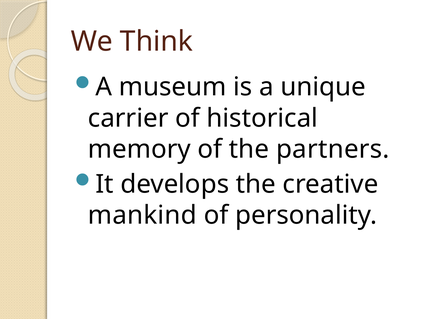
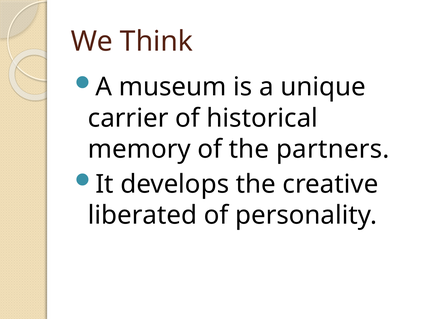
mankind: mankind -> liberated
